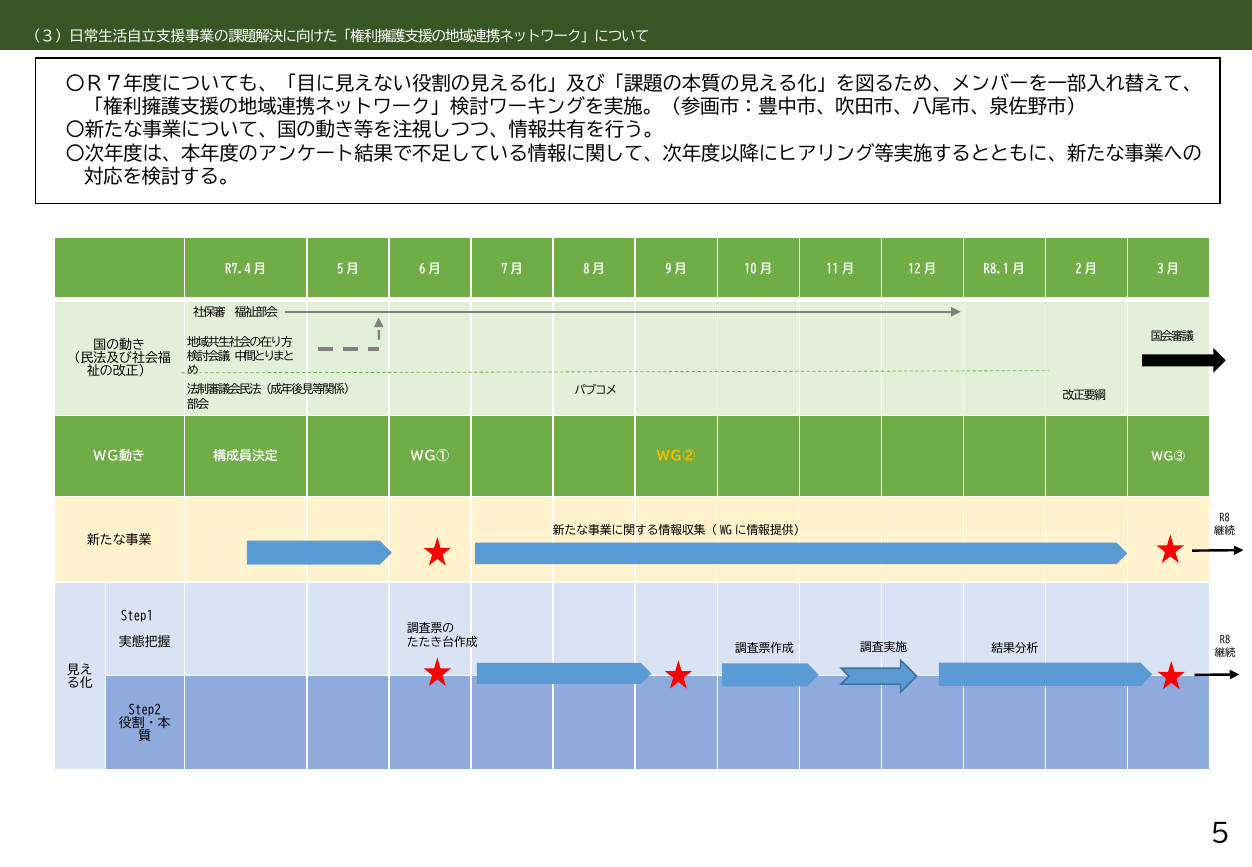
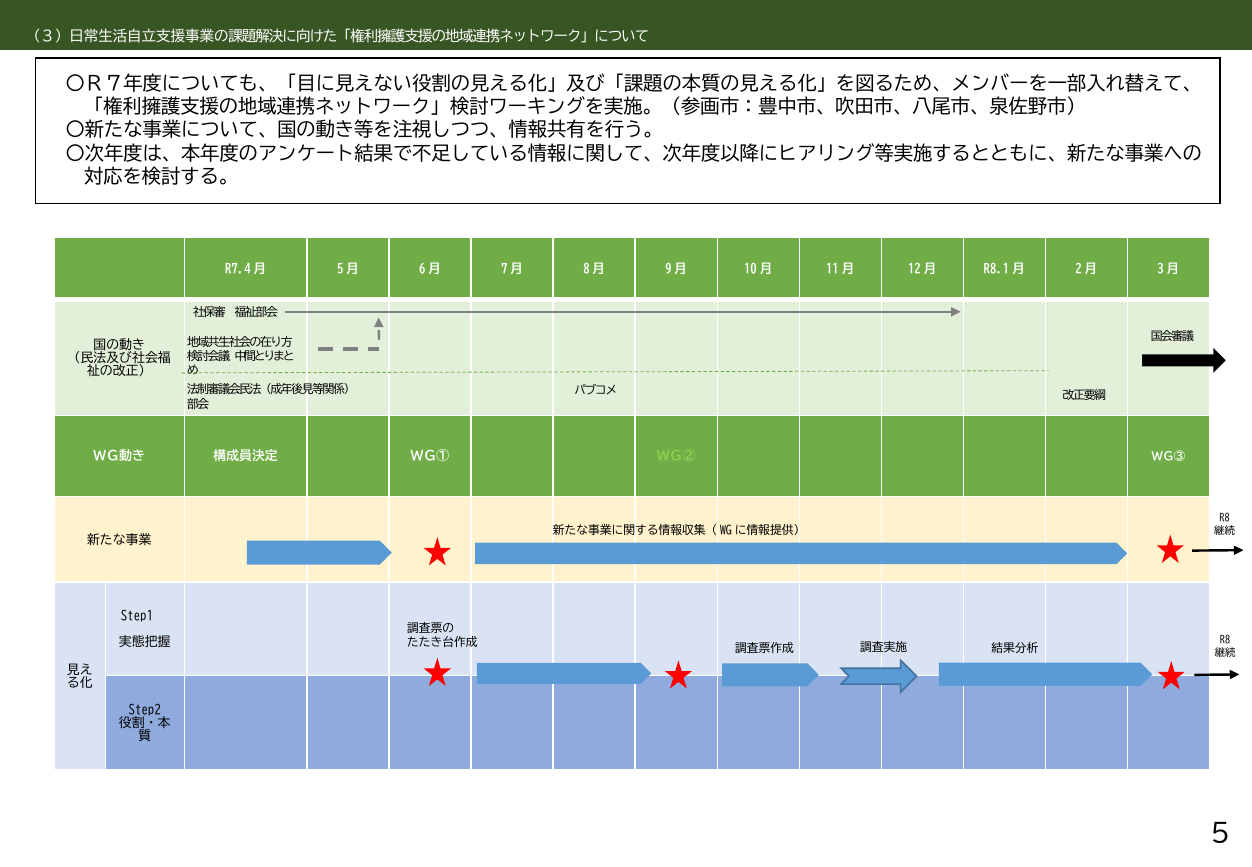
ＷＧ② colour: yellow -> light green
